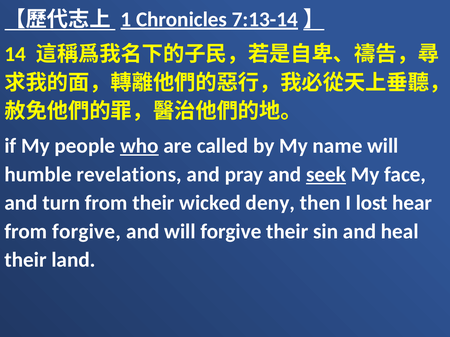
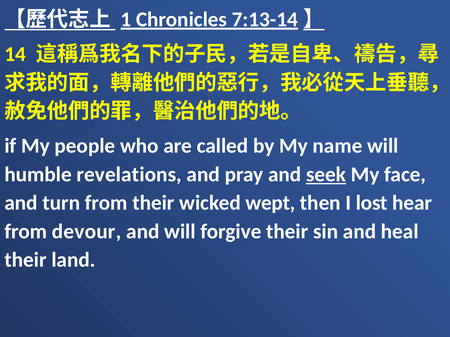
who underline: present -> none
deny: deny -> wept
from forgive: forgive -> devour
